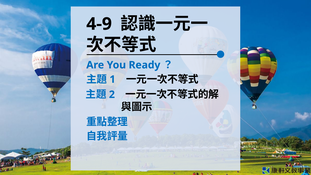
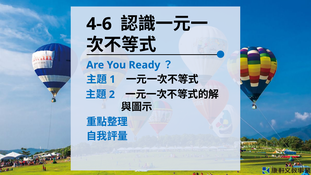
4-9: 4-9 -> 4-6
